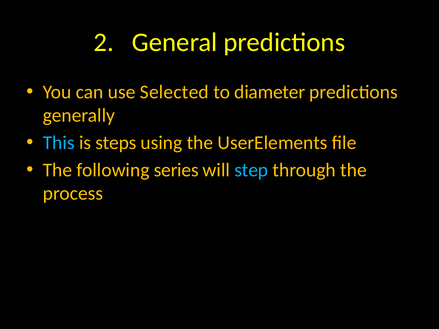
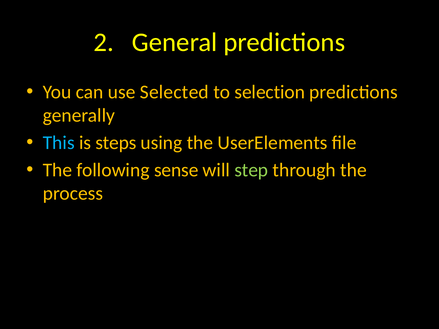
diameter: diameter -> selection
series: series -> sense
step colour: light blue -> light green
